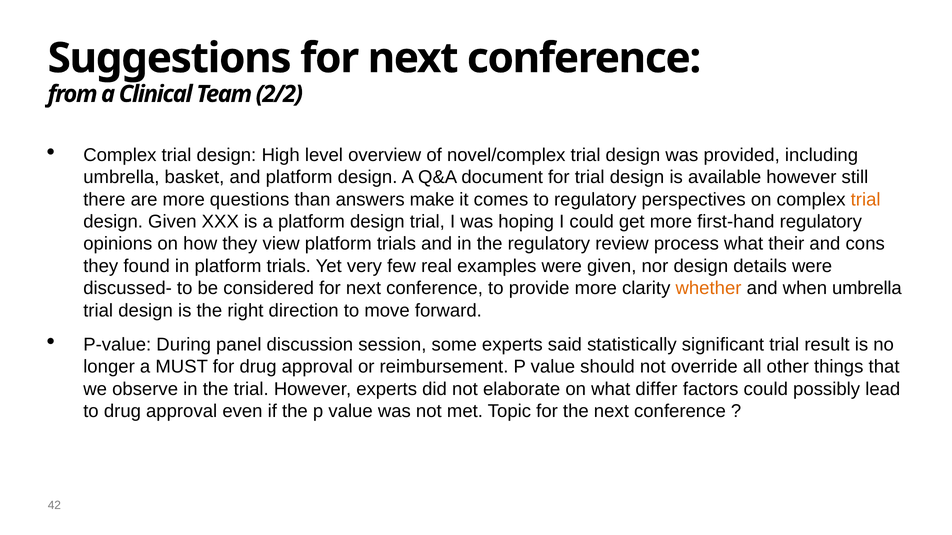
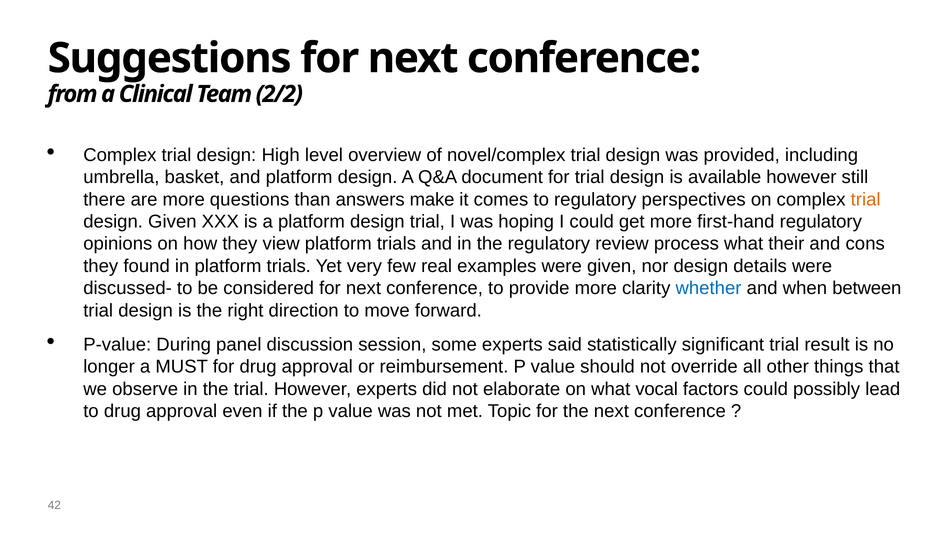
whether colour: orange -> blue
when umbrella: umbrella -> between
differ: differ -> vocal
